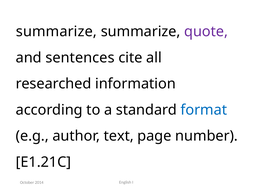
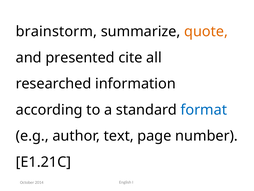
summarize at (56, 31): summarize -> brainstorm
quote colour: purple -> orange
sentences: sentences -> presented
